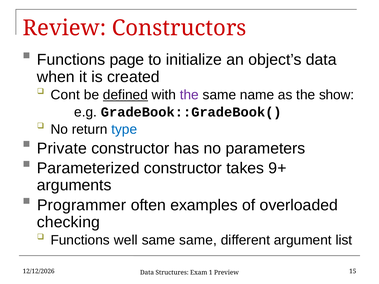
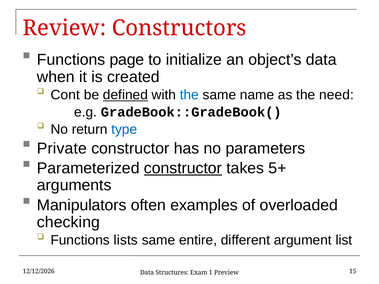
the at (189, 95) colour: purple -> blue
show: show -> need
constructor at (183, 168) underline: none -> present
9+: 9+ -> 5+
Programmer: Programmer -> Manipulators
well: well -> lists
same same: same -> entire
